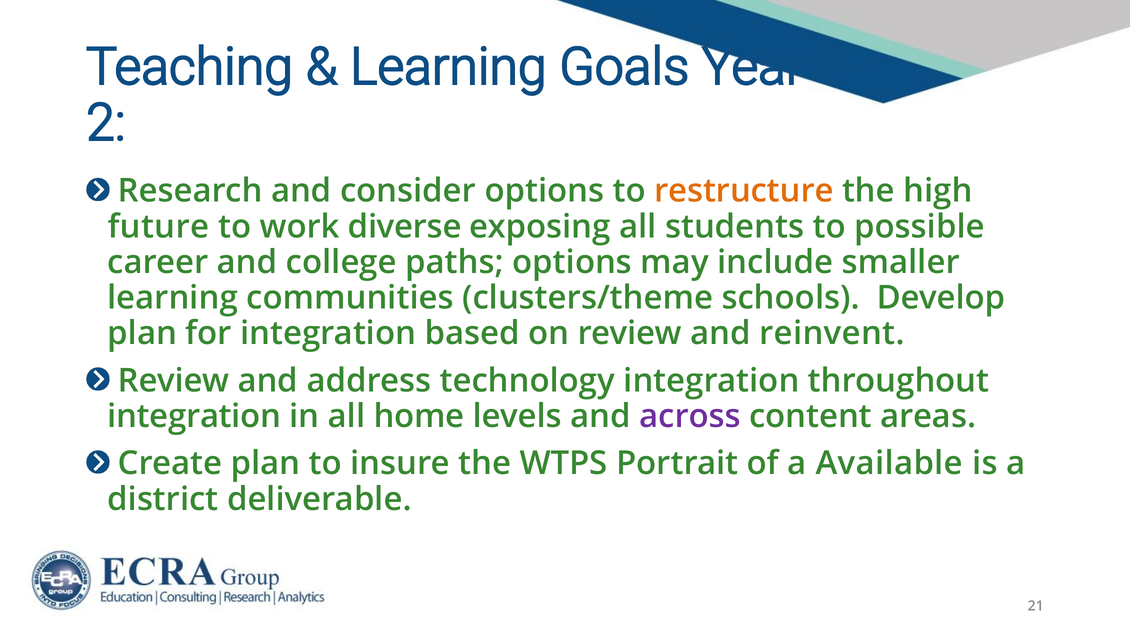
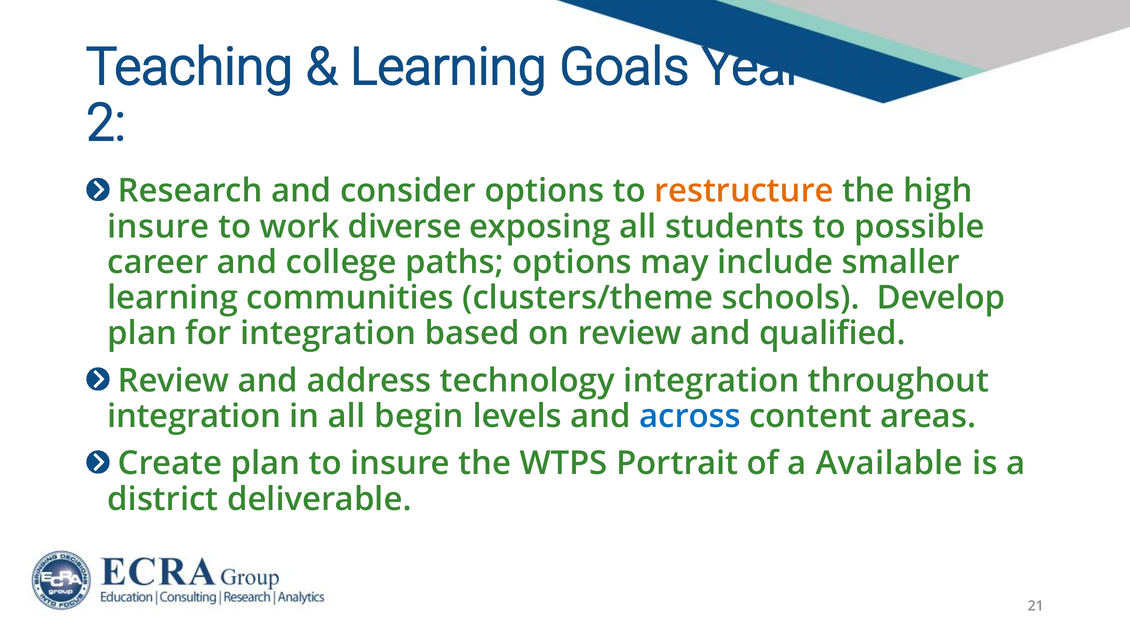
future at (158, 227): future -> insure
reinvent: reinvent -> qualified
home: home -> begin
across colour: purple -> blue
